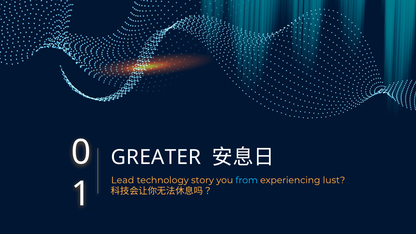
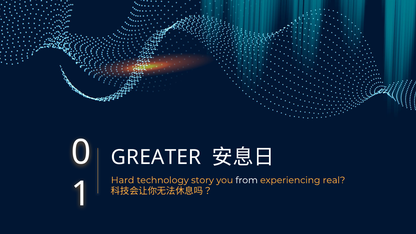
Lead: Lead -> Hard
from colour: light blue -> white
lust: lust -> real
